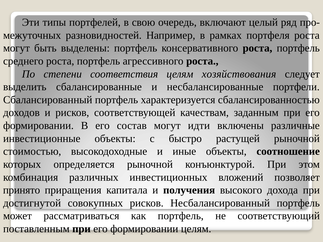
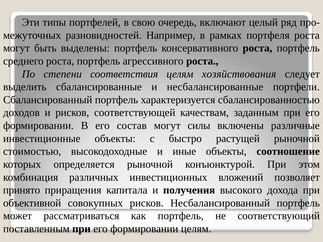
идти: идти -> силы
достигнутой: достигнутой -> объективной
